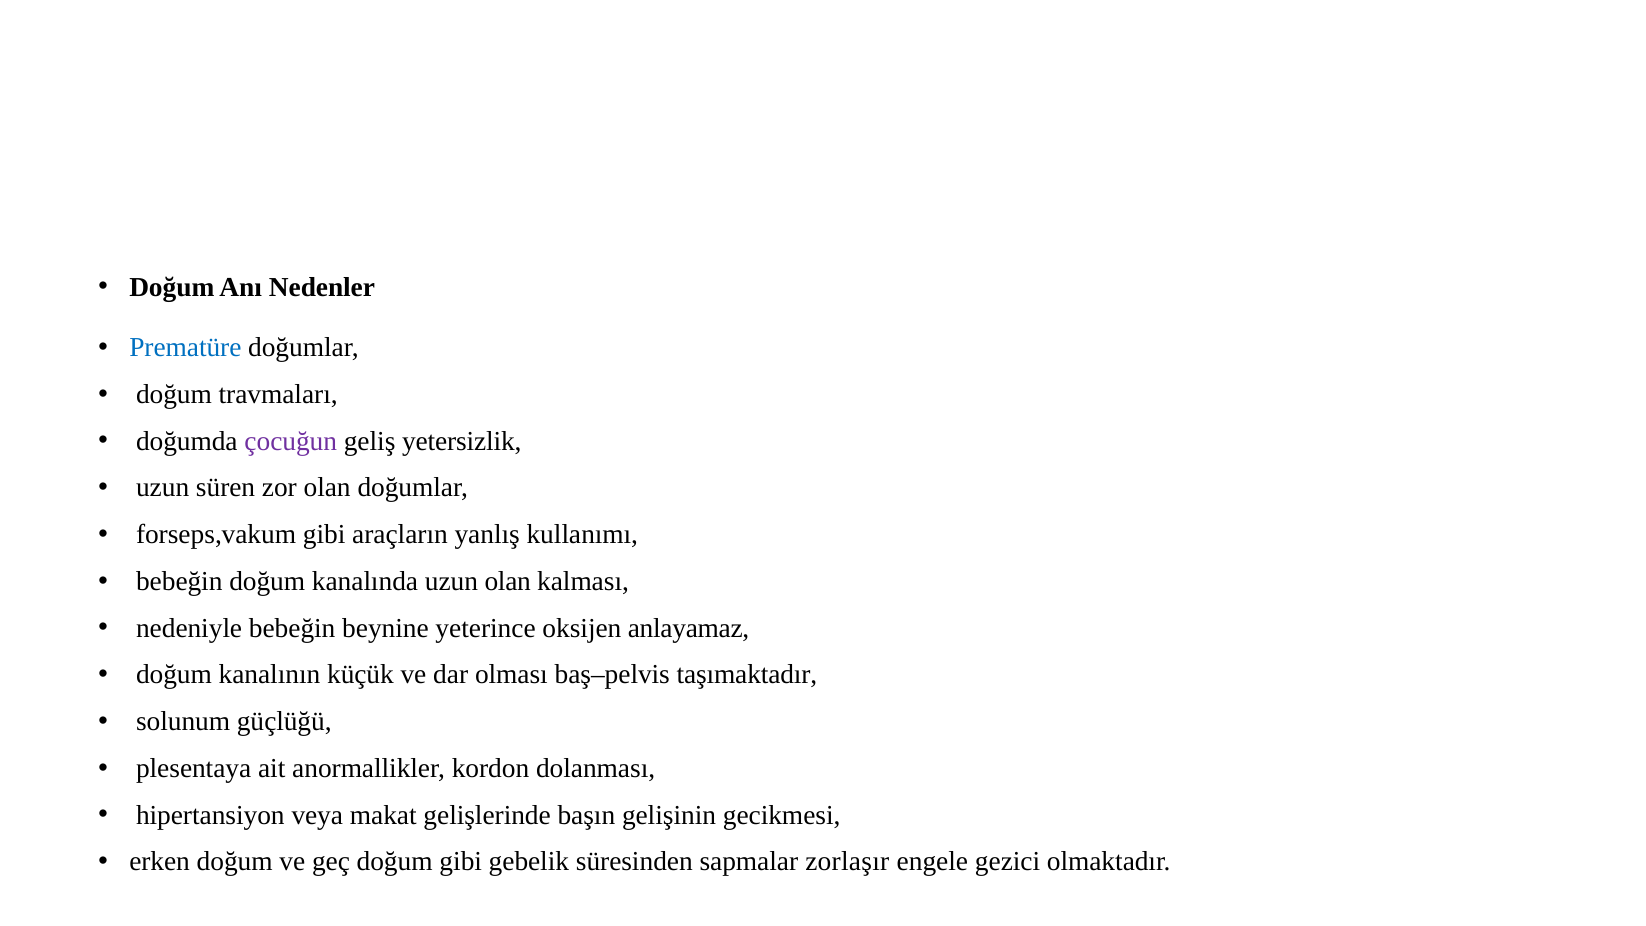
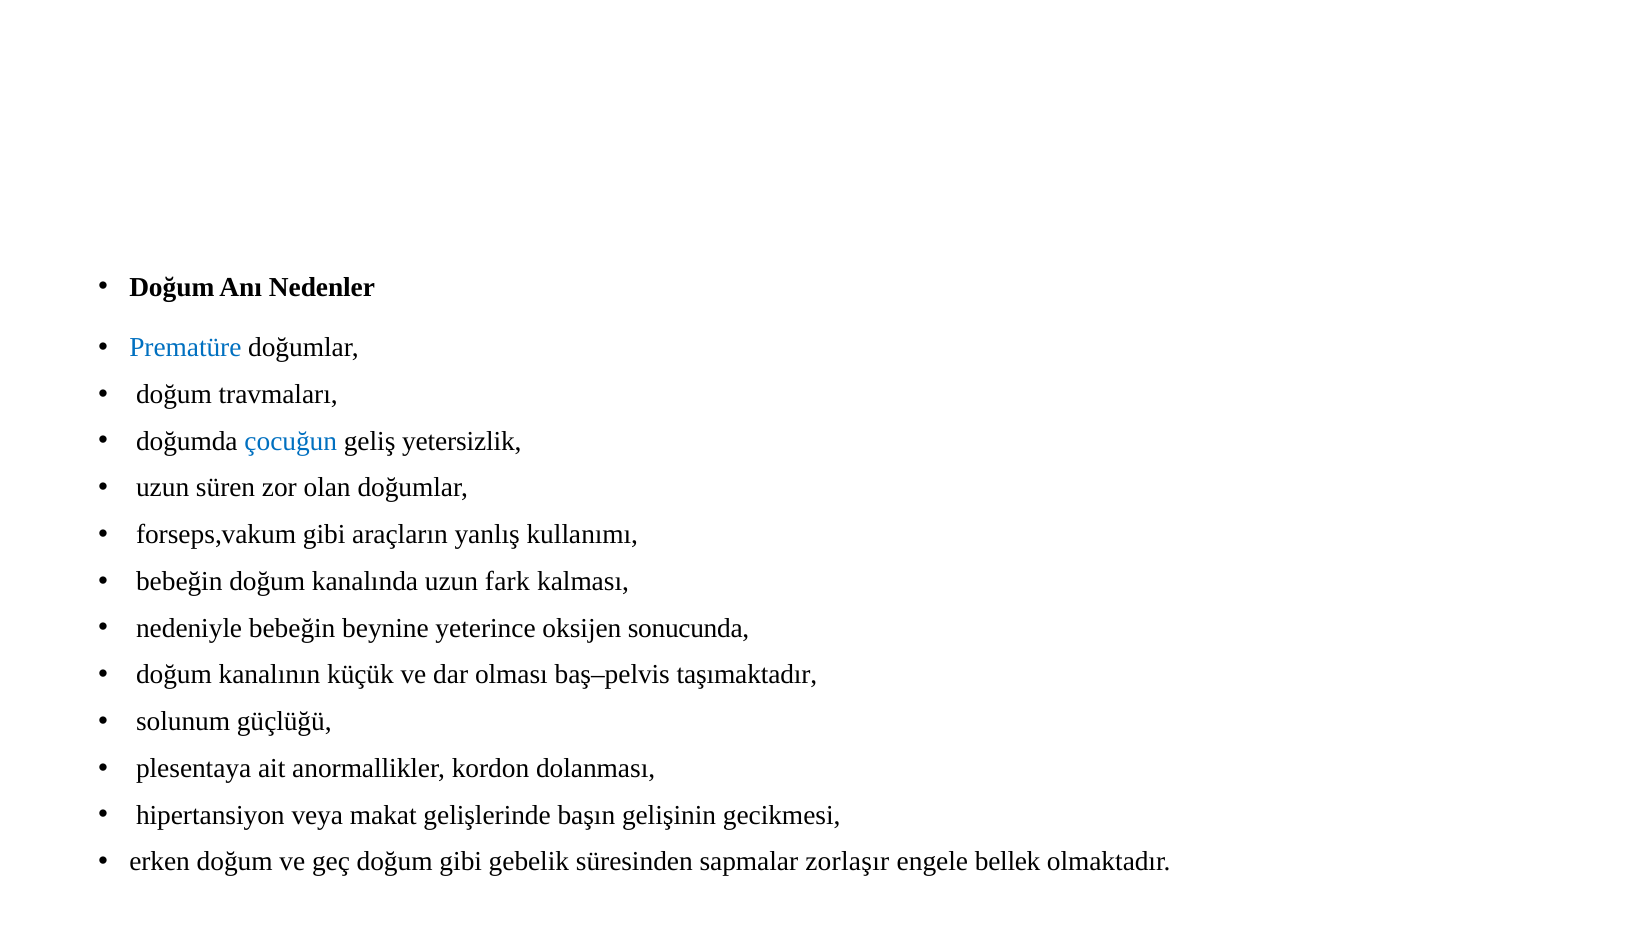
çocuğun colour: purple -> blue
uzun olan: olan -> fark
anlayamaz: anlayamaz -> sonucunda
gezici: gezici -> bellek
